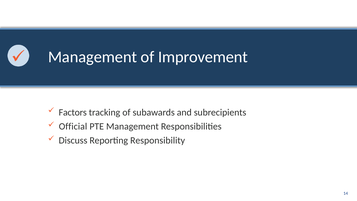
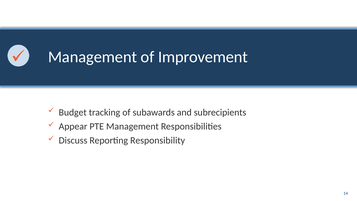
Factors: Factors -> Budget
Official: Official -> Appear
